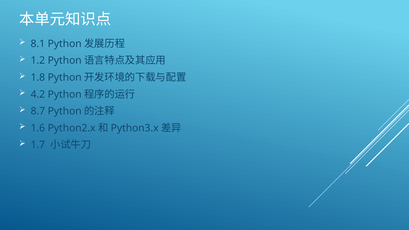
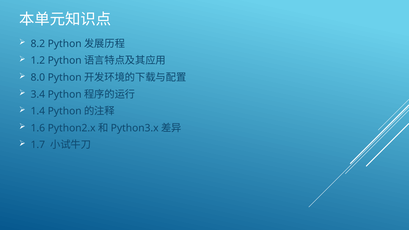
8.1: 8.1 -> 8.2
1.8: 1.8 -> 8.0
4.2: 4.2 -> 3.4
8.7: 8.7 -> 1.4
